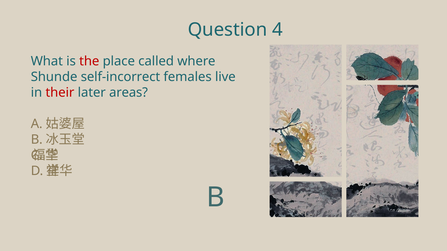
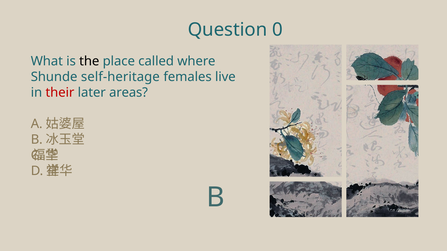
4: 4 -> 0
the colour: red -> black
self-incorrect: self-incorrect -> self-heritage
